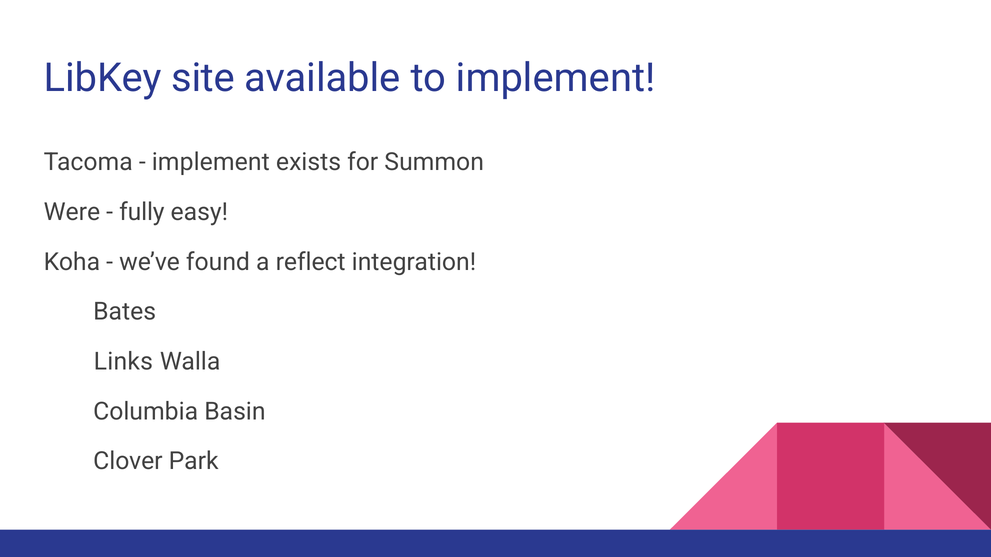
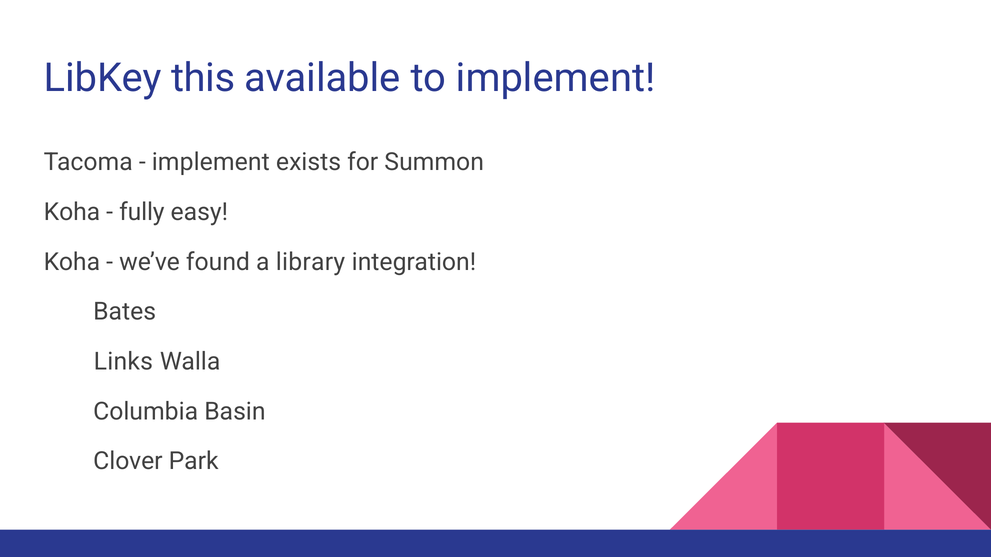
site: site -> this
Were at (72, 212): Were -> Koha
reflect: reflect -> library
